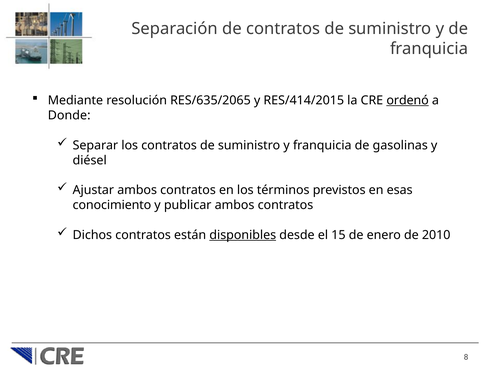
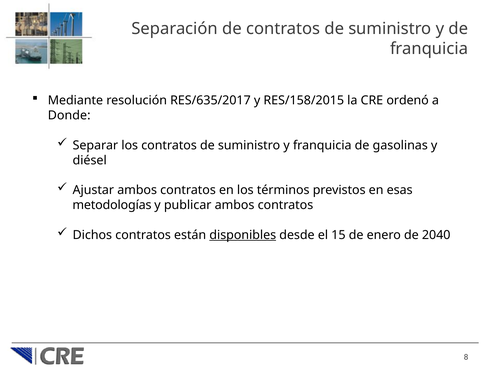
RES/635/2065: RES/635/2065 -> RES/635/2017
RES/414/2015: RES/414/2015 -> RES/158/2015
ordenó underline: present -> none
conocimiento: conocimiento -> metodologías
2010: 2010 -> 2040
